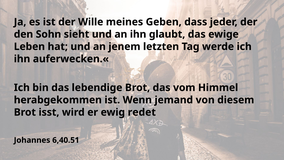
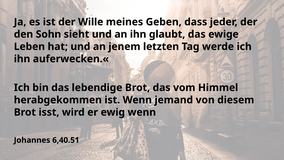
ewig redet: redet -> wenn
